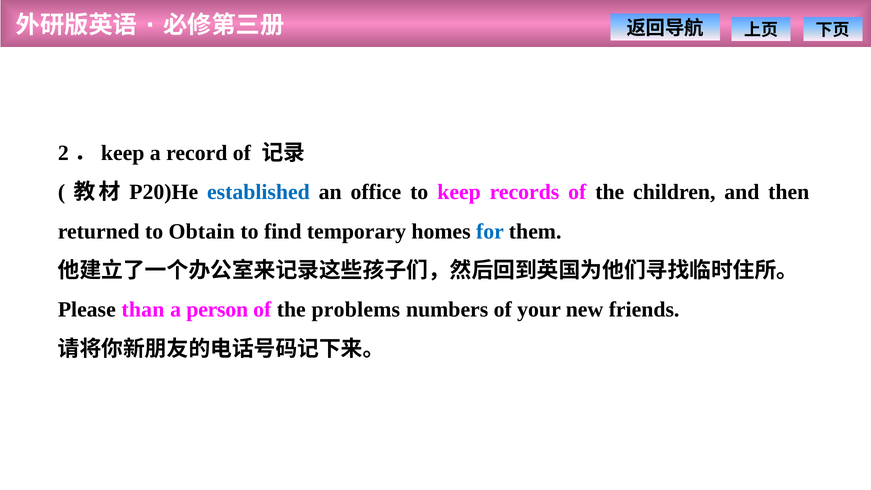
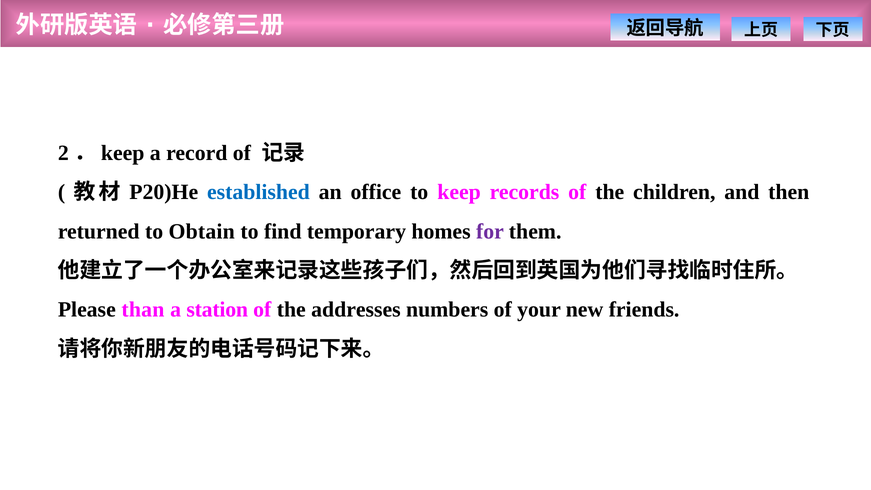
for colour: blue -> purple
person: person -> station
problems: problems -> addresses
